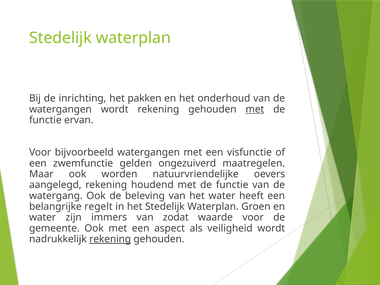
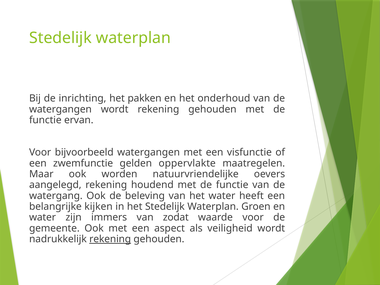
met at (255, 109) underline: present -> none
ongezuiverd: ongezuiverd -> oppervlakte
regelt: regelt -> kijken
